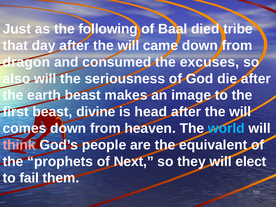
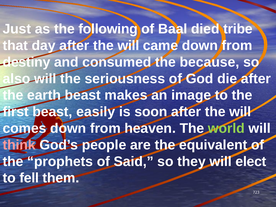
dragon: dragon -> destiny
excuses: excuses -> because
divine: divine -> easily
head: head -> soon
world colour: light blue -> light green
Next: Next -> Said
fail: fail -> fell
